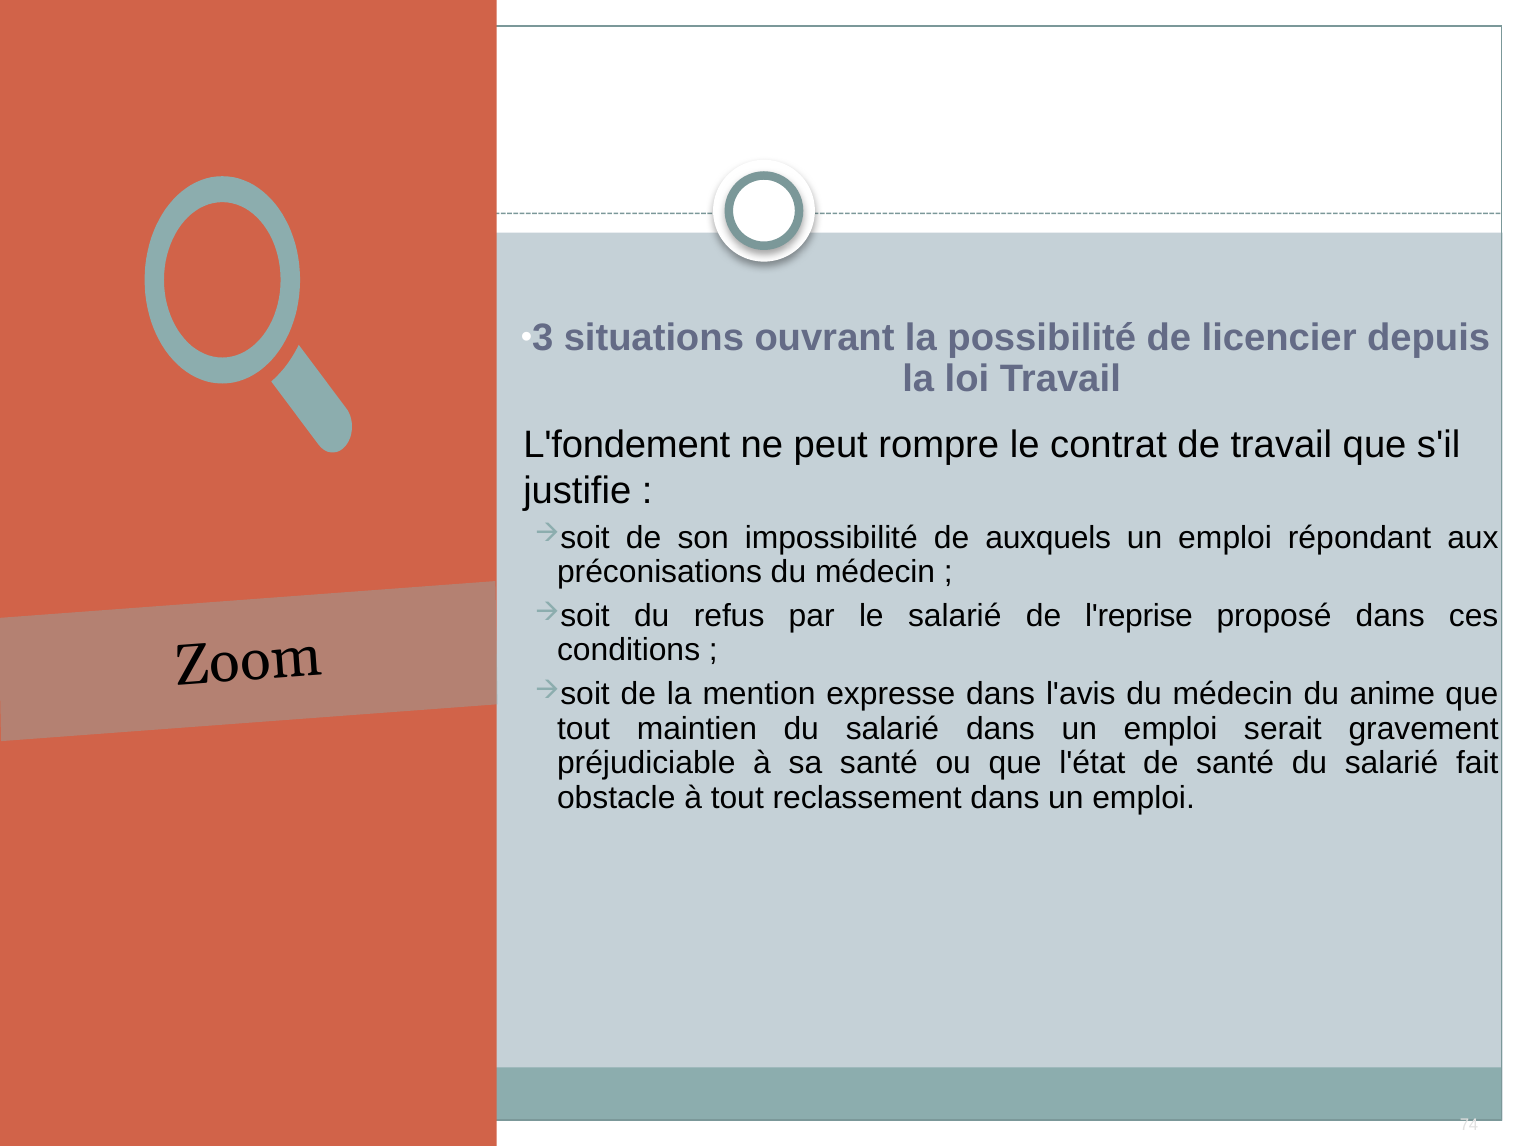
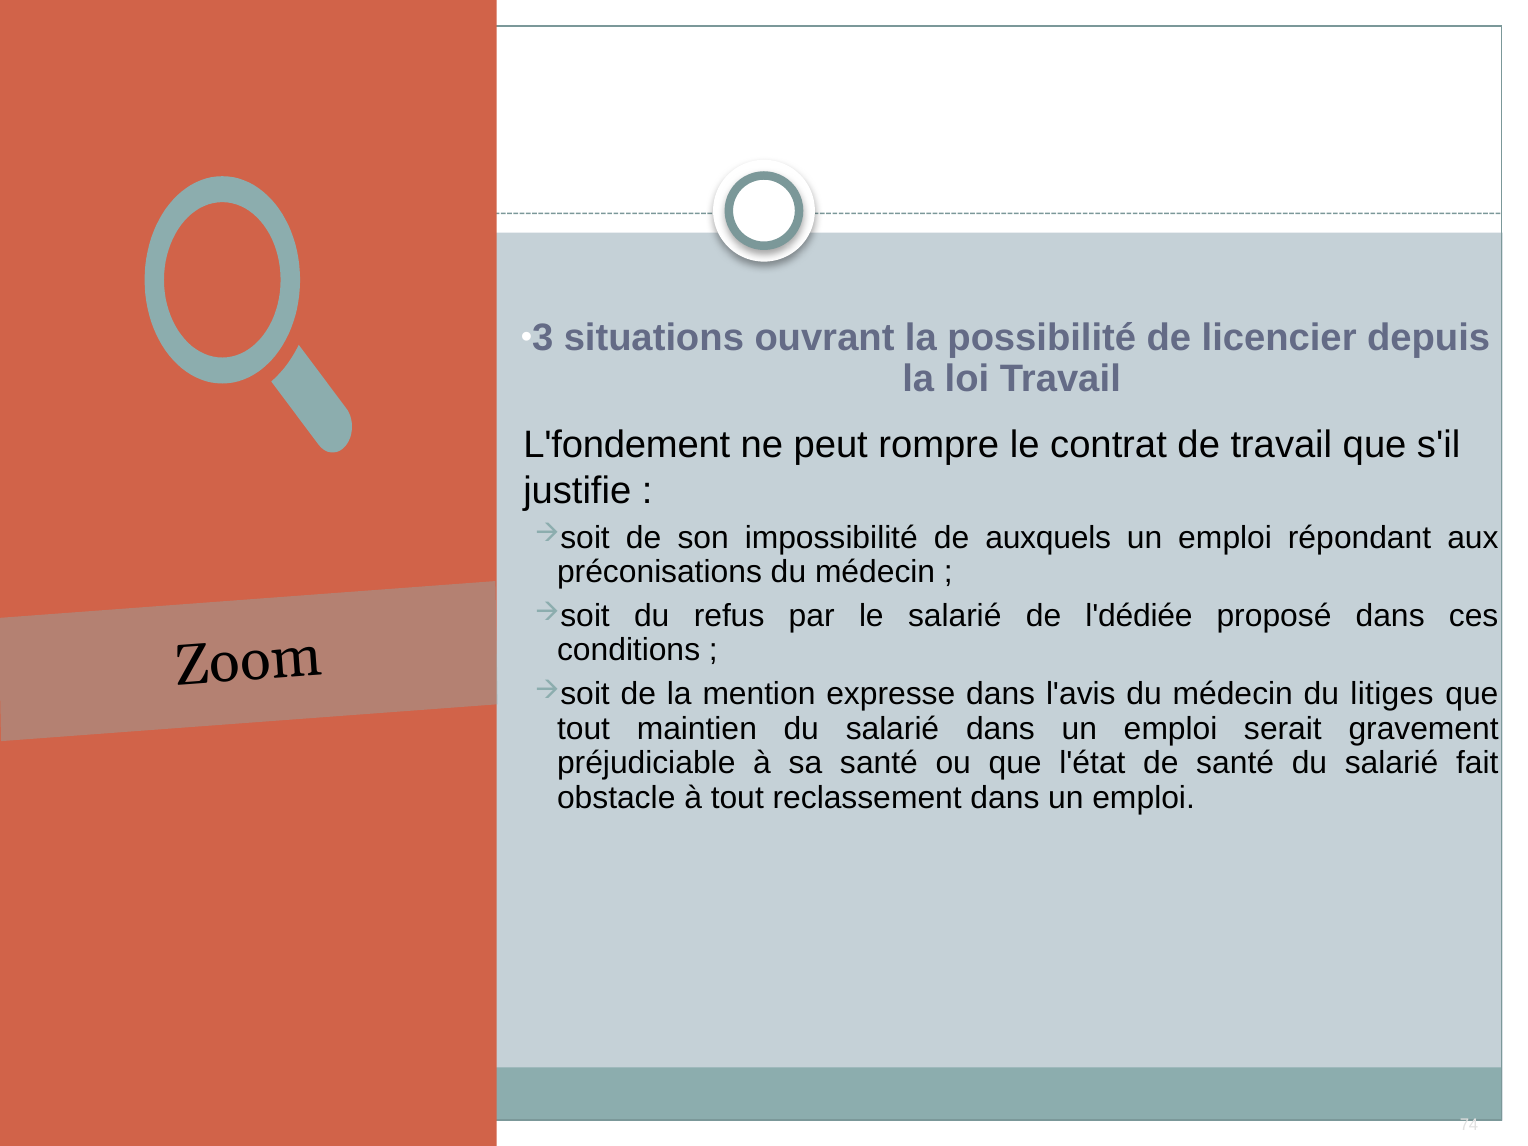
l'reprise: l'reprise -> l'dédiée
anime: anime -> litiges
